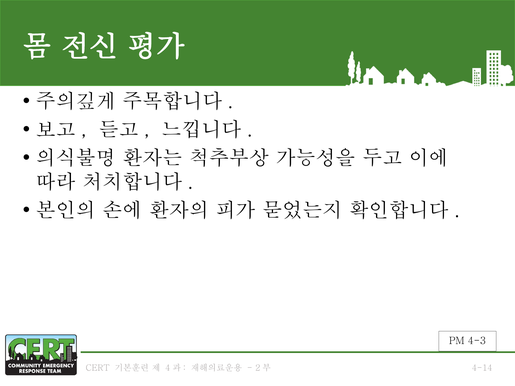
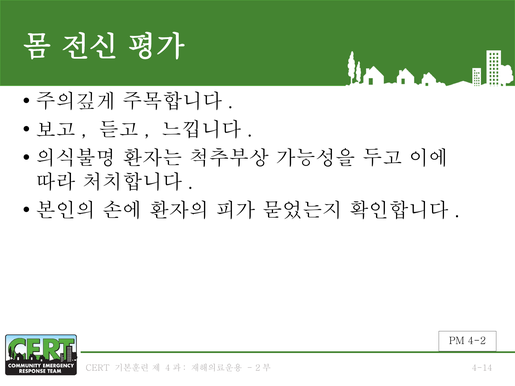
4-3: 4-3 -> 4-2
